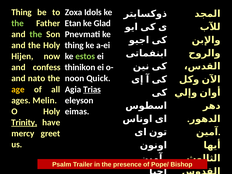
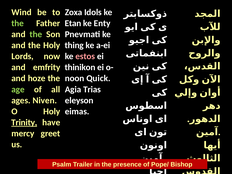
Thing at (22, 12): Thing -> Wind
Glad: Glad -> Enty
Hijen: Hijen -> Lords
estos colour: light green -> pink
confess: confess -> emfrity
nato: nato -> hoze
age colour: yellow -> light green
Trias underline: present -> none
Melin: Melin -> Niven
